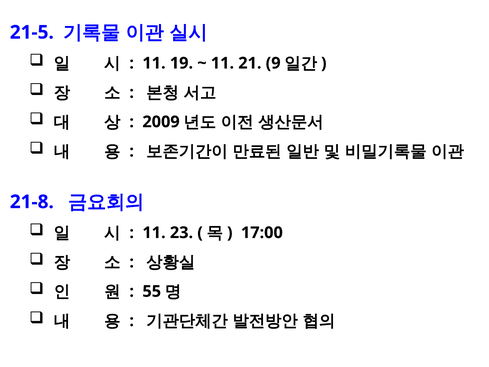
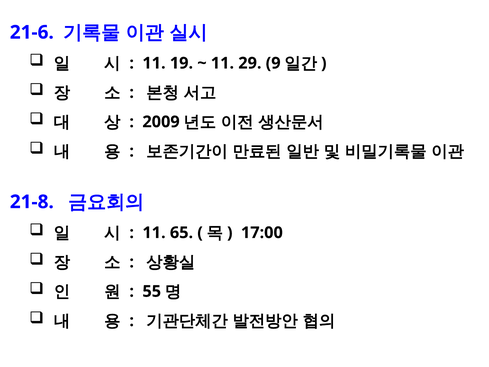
21-5: 21-5 -> 21-6
21: 21 -> 29
23: 23 -> 65
